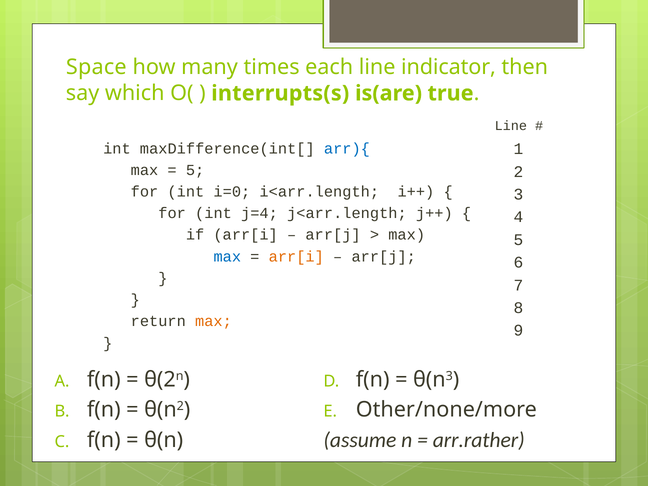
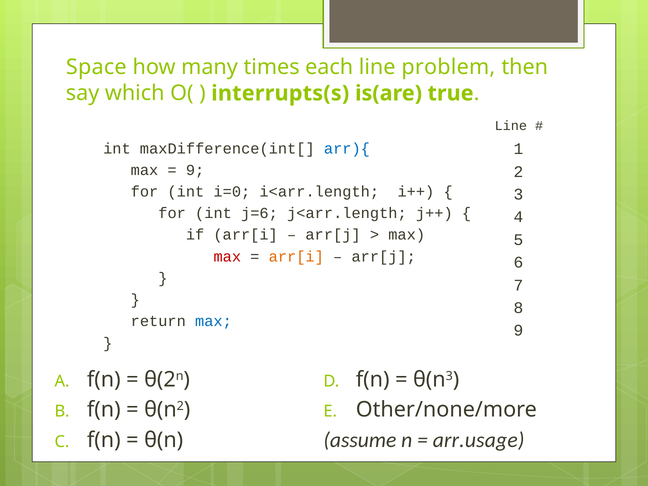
indicator: indicator -> problem
5 at (195, 170): 5 -> 9
j=4: j=4 -> j=6
max at (227, 257) colour: blue -> red
max at (213, 321) colour: orange -> blue
arr.rather: arr.rather -> arr.usage
